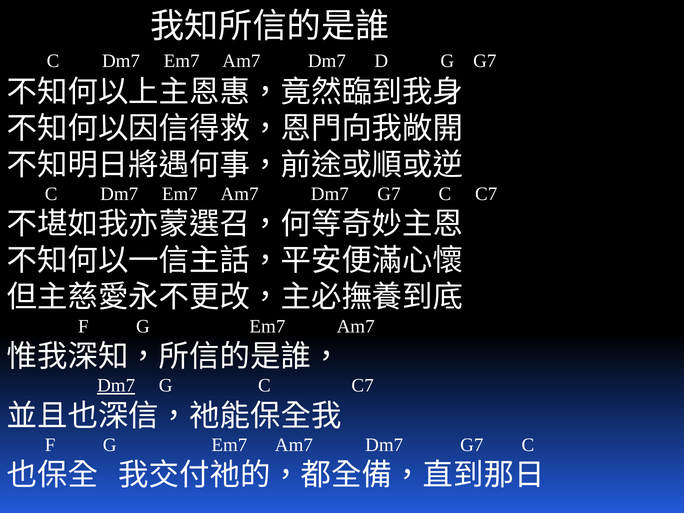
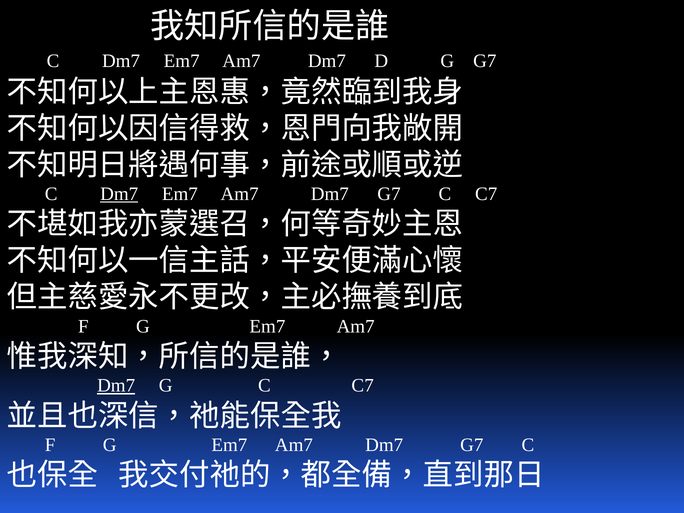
Dm7 at (119, 194) underline: none -> present
